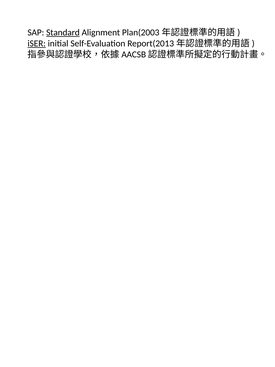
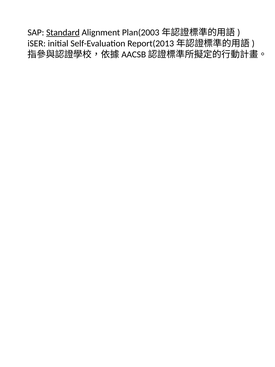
iSER underline: present -> none
